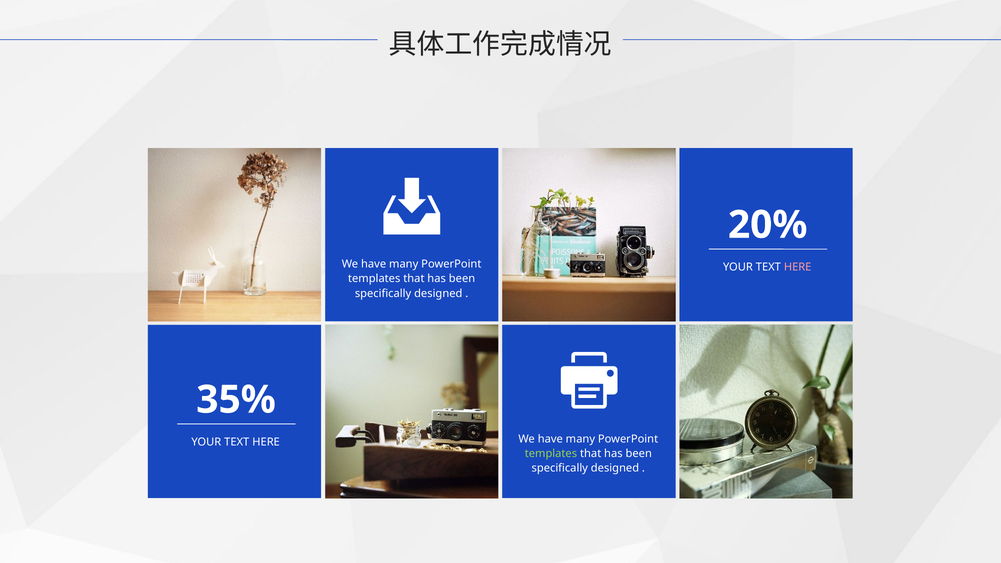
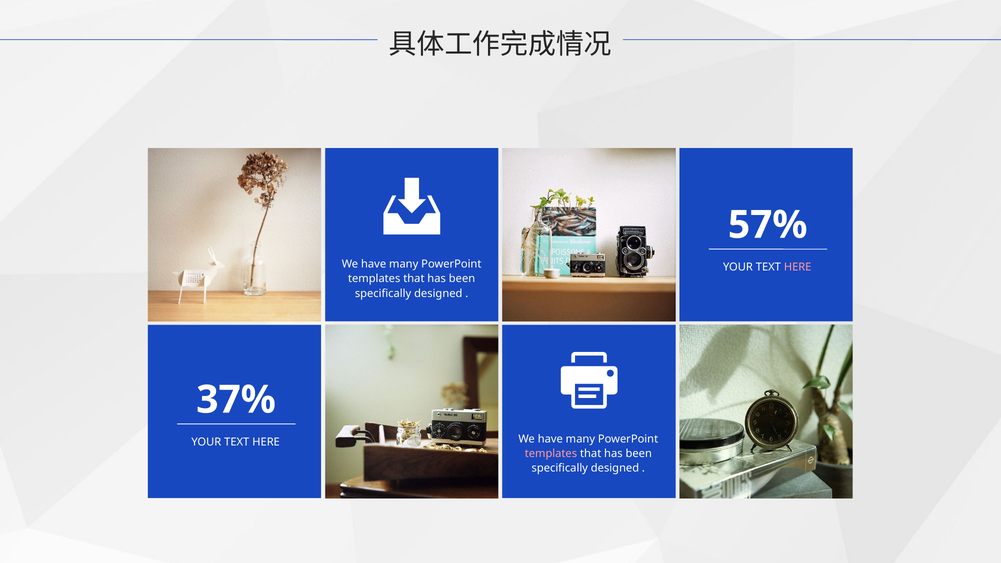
20%: 20% -> 57%
35%: 35% -> 37%
templates at (551, 454) colour: light green -> pink
